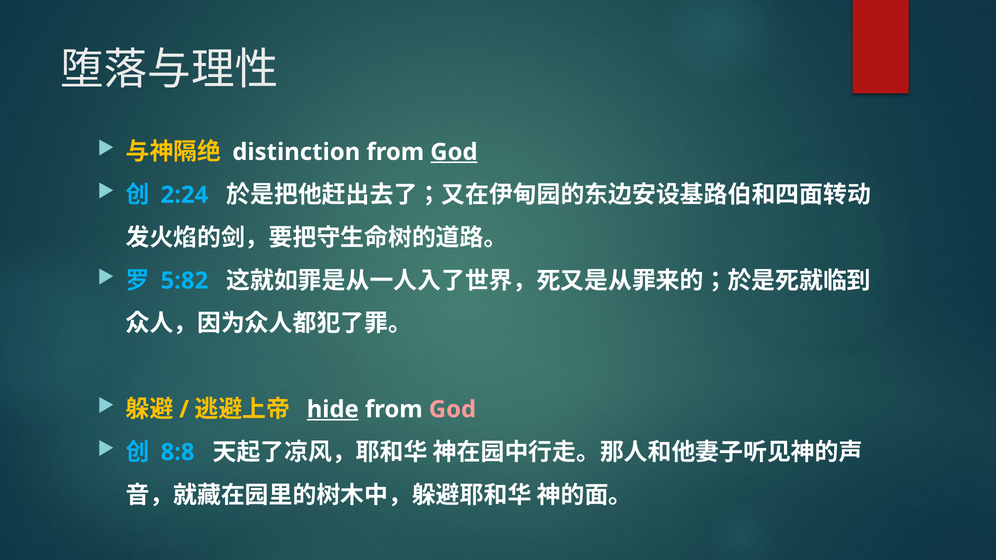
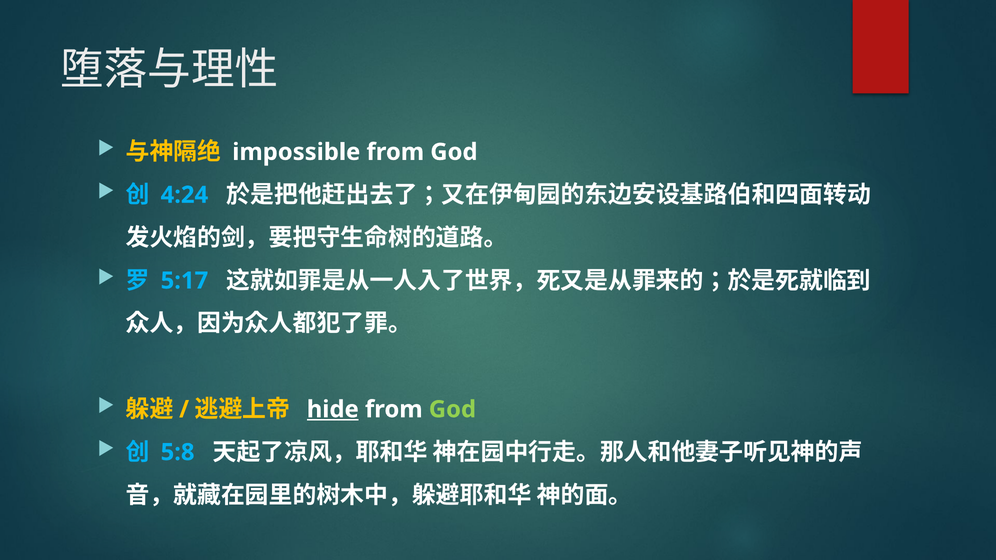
distinction: distinction -> impossible
God at (454, 152) underline: present -> none
2:24: 2:24 -> 4:24
5:82: 5:82 -> 5:17
God at (452, 410) colour: pink -> light green
8:8: 8:8 -> 5:8
